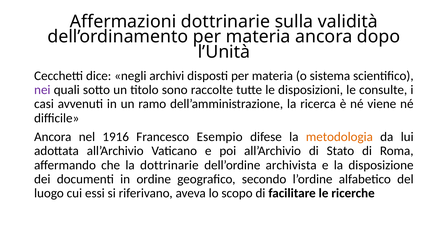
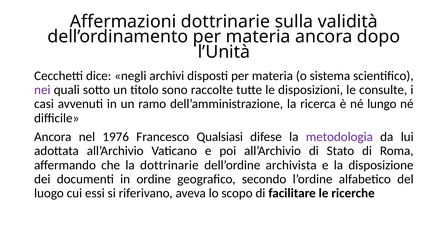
viene: viene -> lungo
1916: 1916 -> 1976
Esempio: Esempio -> Qualsiasi
metodologia colour: orange -> purple
